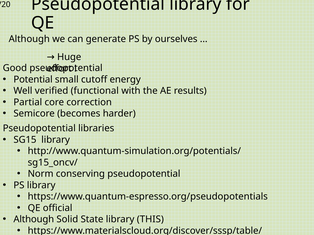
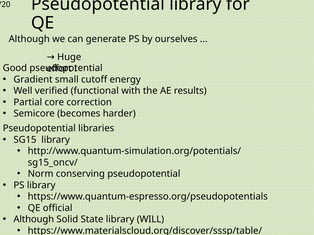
Potential: Potential -> Gradient
THIS: THIS -> WILL
